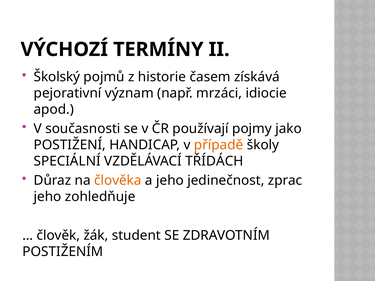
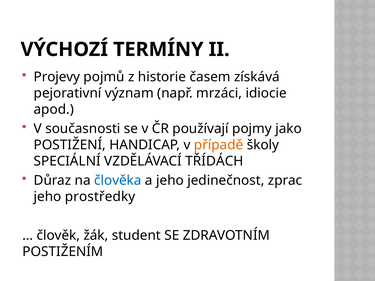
Školský: Školský -> Projevy
člověka colour: orange -> blue
zohledňuje: zohledňuje -> prostředky
